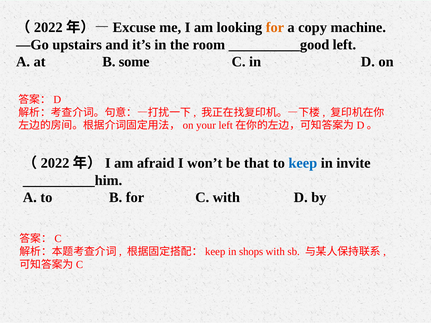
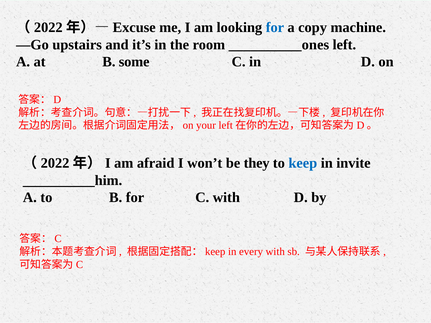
for at (275, 27) colour: orange -> blue
__________good: __________good -> __________ones
that: that -> they
shops: shops -> every
